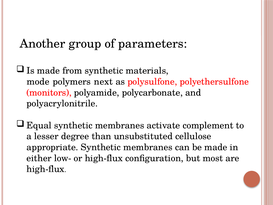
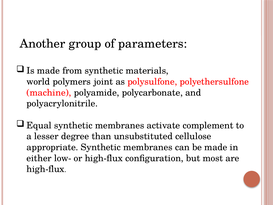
mode: mode -> world
next: next -> joint
monitors: monitors -> machine
